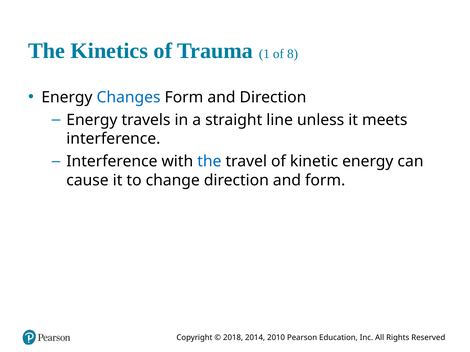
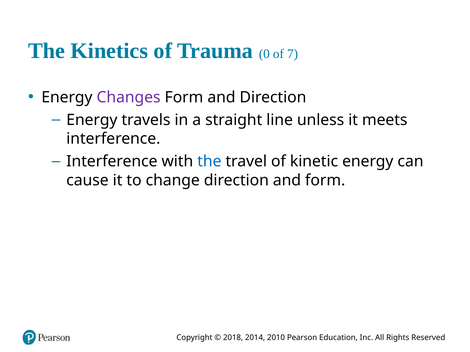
1: 1 -> 0
8: 8 -> 7
Changes colour: blue -> purple
